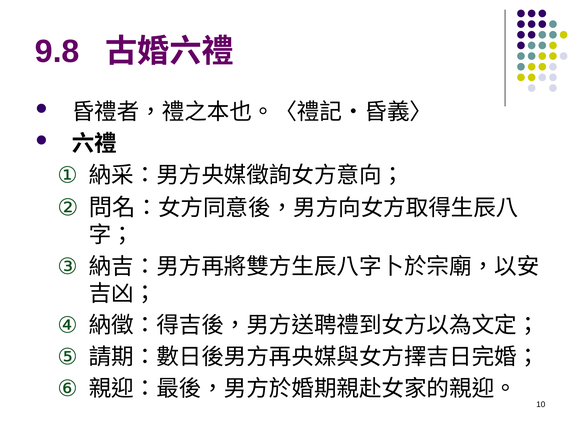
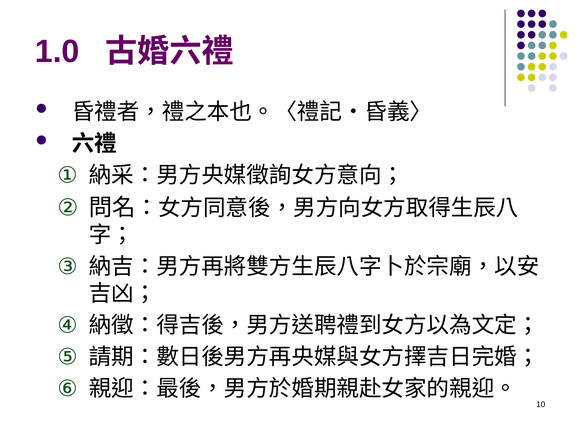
9.8: 9.8 -> 1.0
